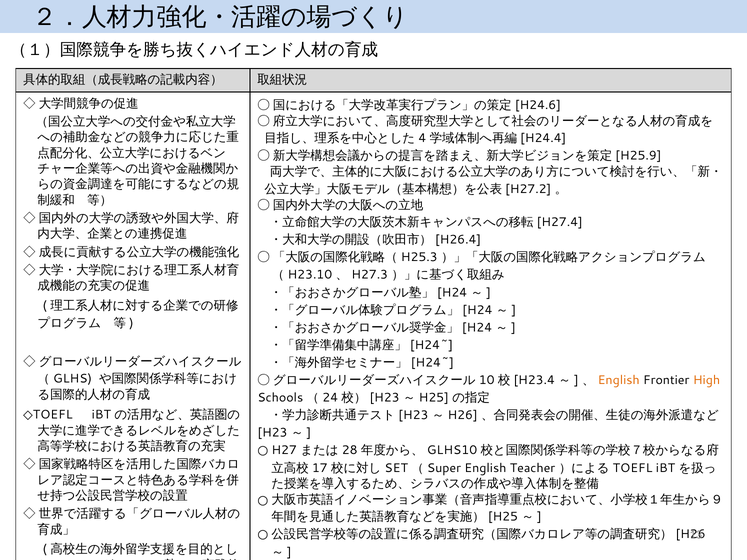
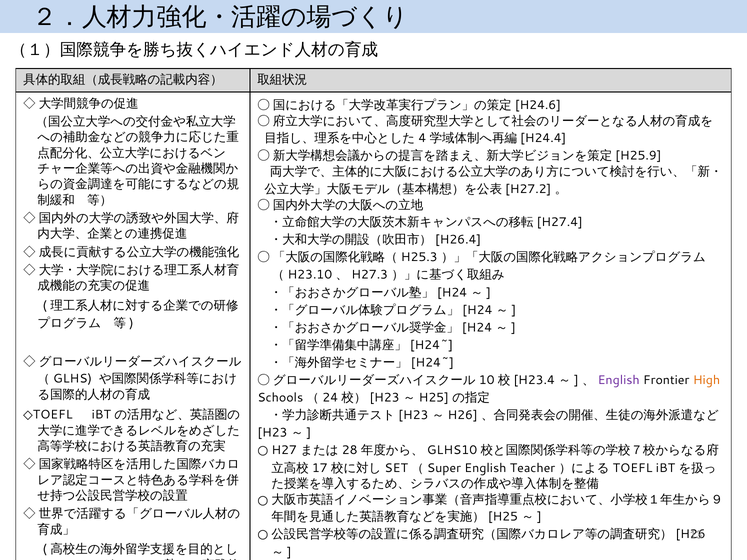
English at (619, 380) colour: orange -> purple
